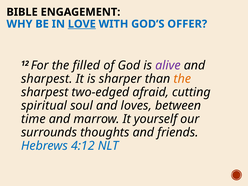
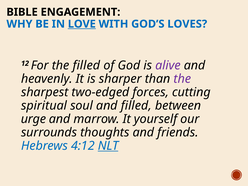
OFFER: OFFER -> LOVES
sharpest at (47, 79): sharpest -> heavenly
the at (182, 79) colour: orange -> purple
afraid: afraid -> forces
and loves: loves -> filled
time: time -> urge
NLT underline: none -> present
